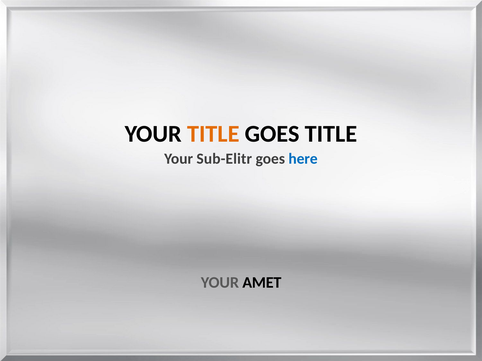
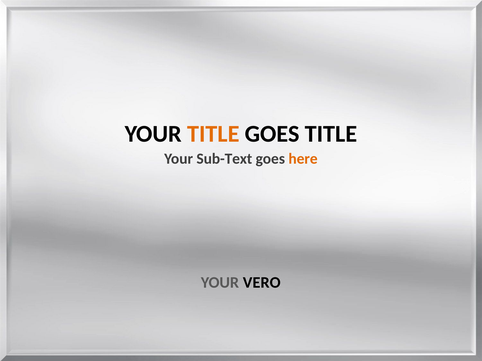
Sub-Elitr: Sub-Elitr -> Sub-Text
here colour: blue -> orange
AMET: AMET -> VERO
